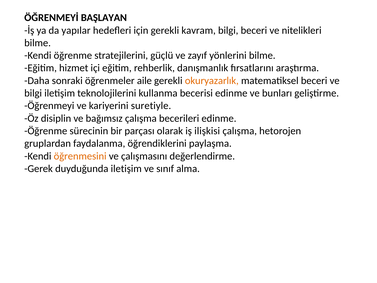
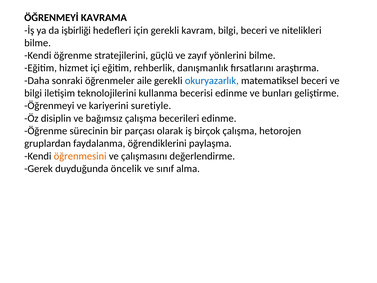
BAŞLAYAN: BAŞLAYAN -> KAVRAMA
yapılar: yapılar -> işbirliği
okuryazarlık colour: orange -> blue
ilişkisi: ilişkisi -> birçok
duyduğunda iletişim: iletişim -> öncelik
